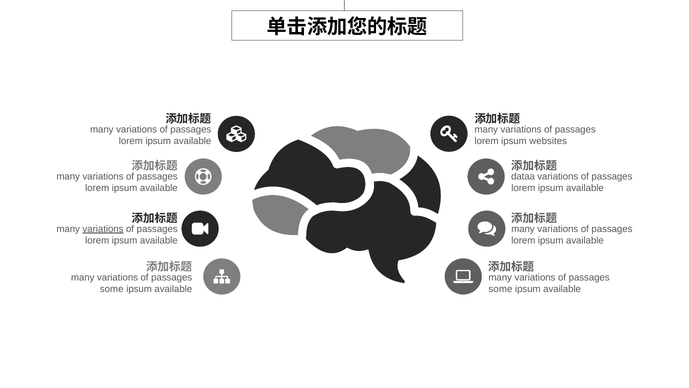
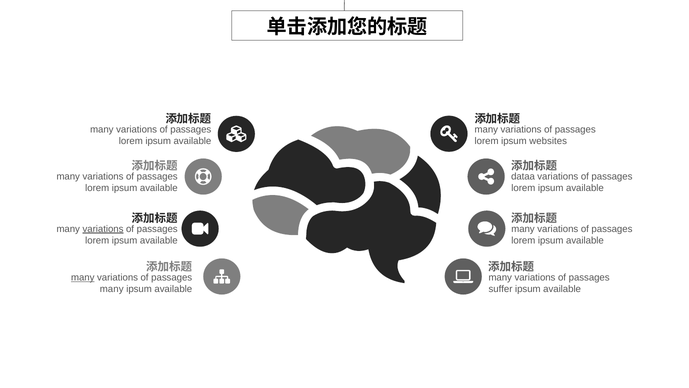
many at (83, 277) underline: none -> present
some at (112, 289): some -> many
some at (500, 289): some -> suffer
